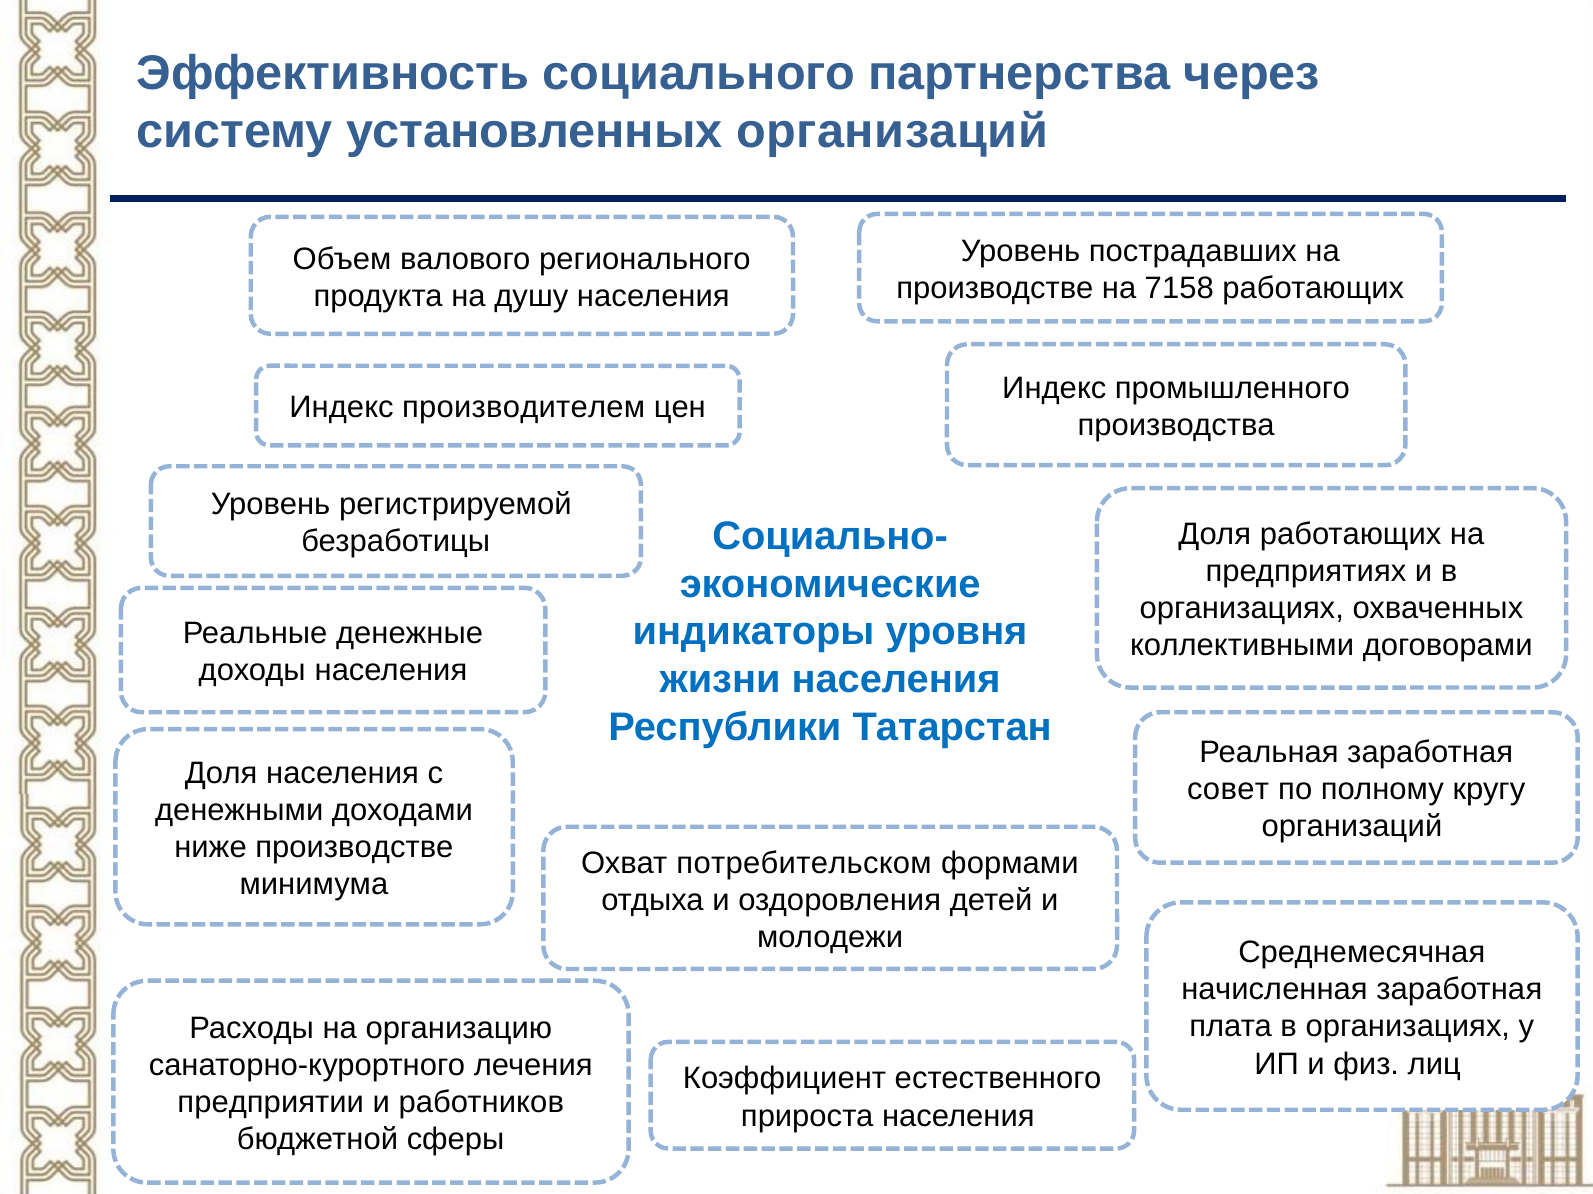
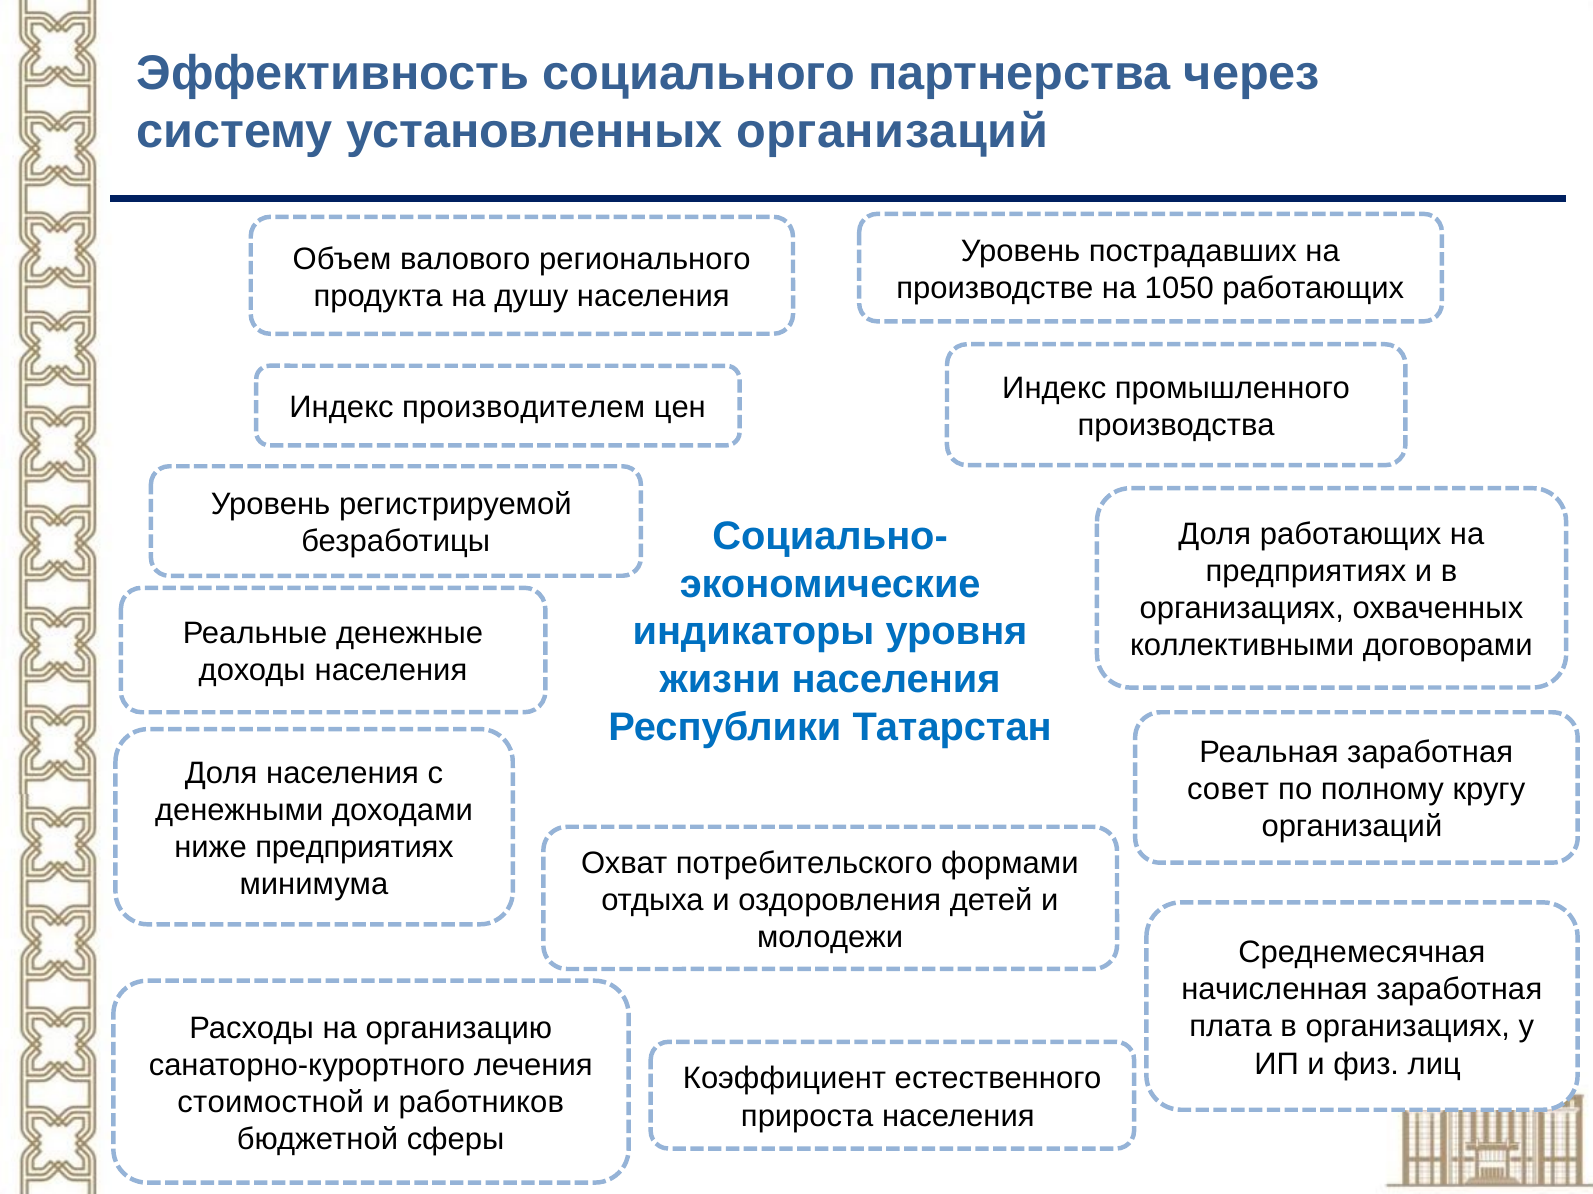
7158: 7158 -> 1050
ниже производстве: производстве -> предприятиях
потребительском: потребительском -> потребительского
предприятии: предприятии -> стоимостной
